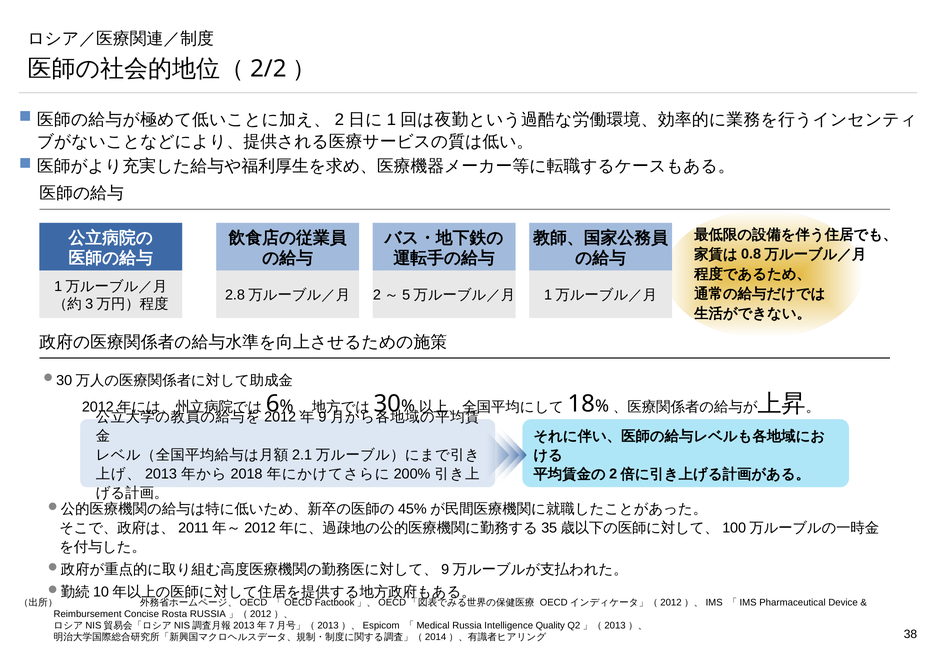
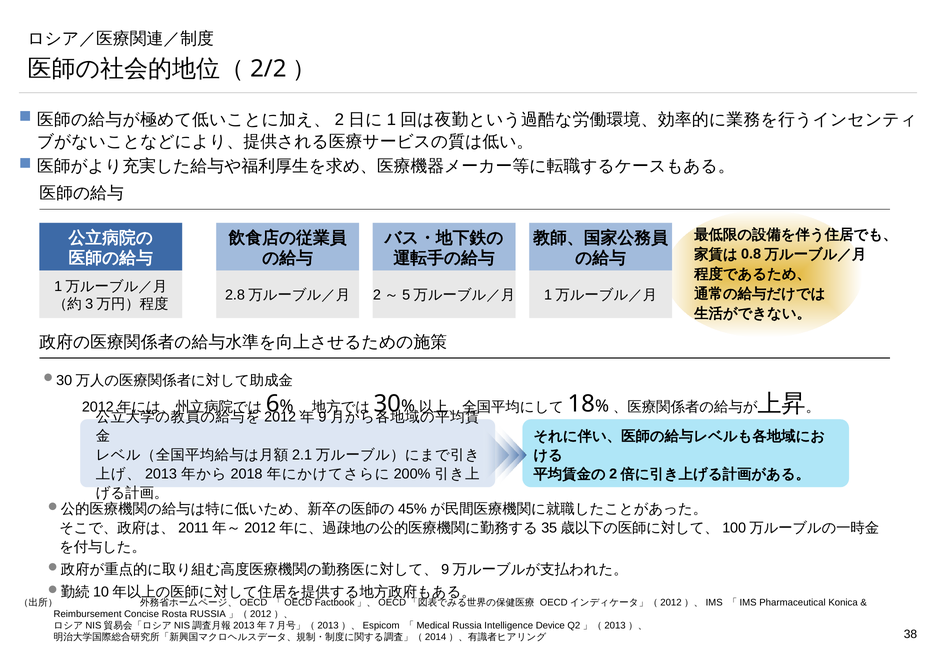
Device: Device -> Konica
Quality: Quality -> Device
